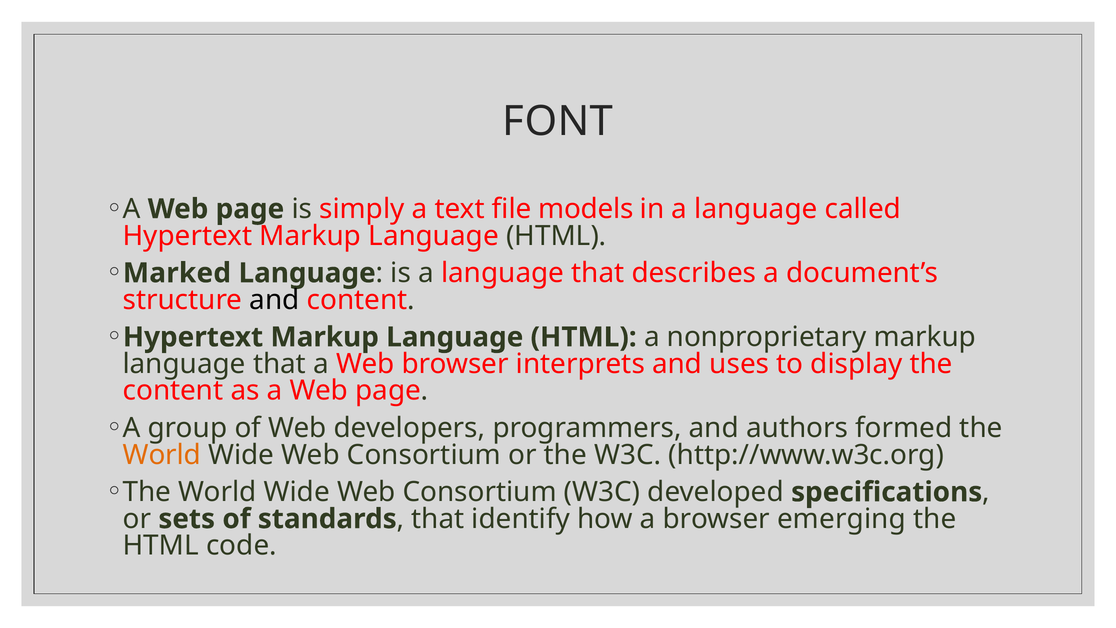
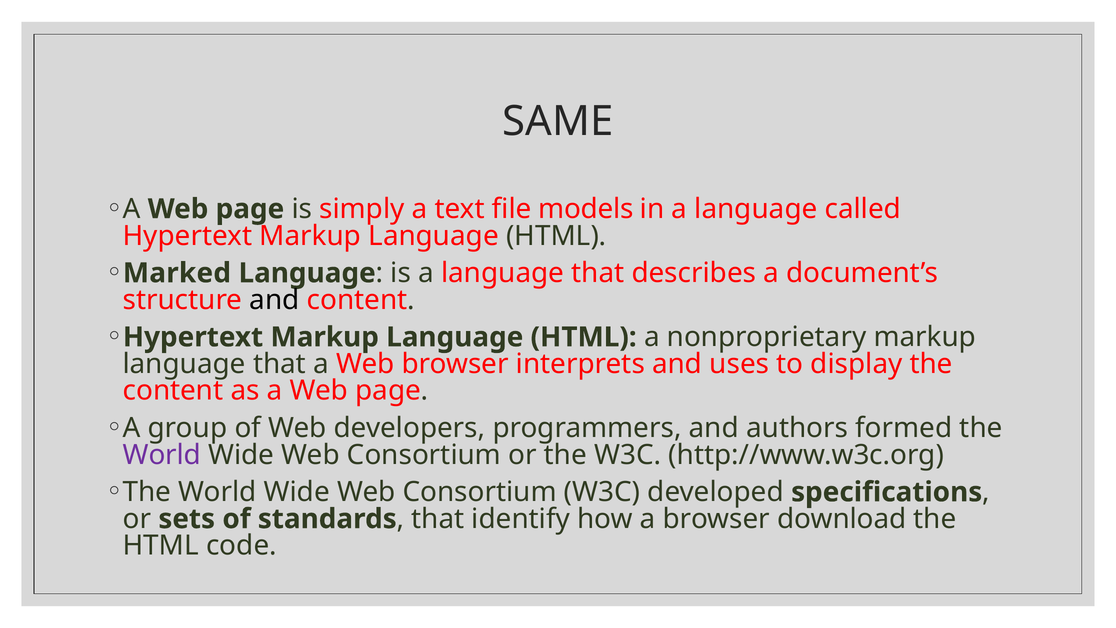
FONT: FONT -> SAME
World at (162, 455) colour: orange -> purple
emerging: emerging -> download
